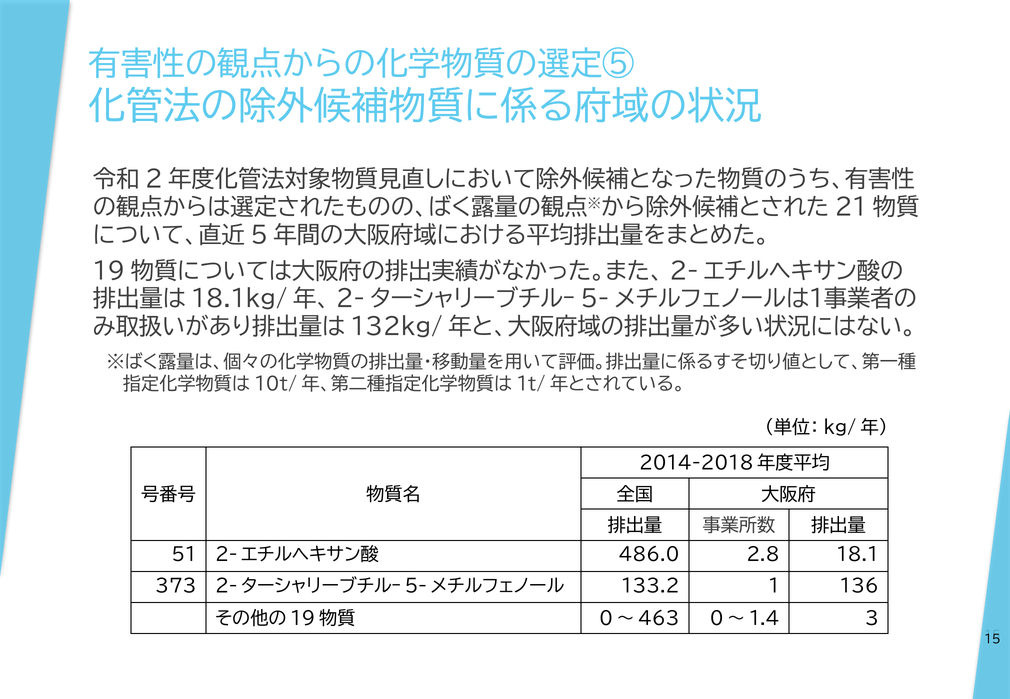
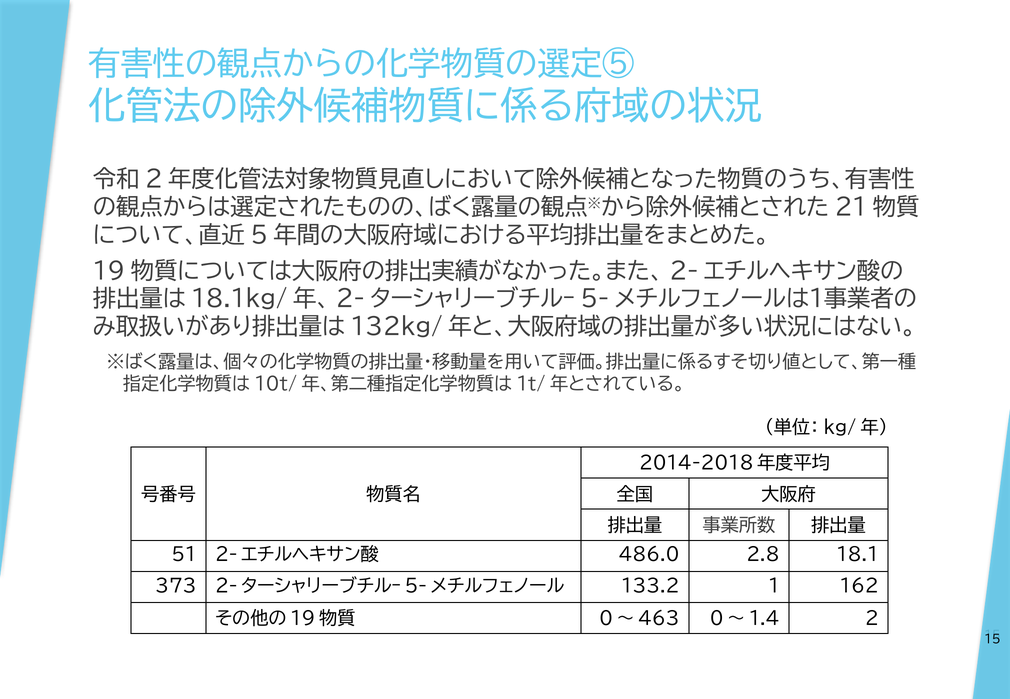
136: 136 -> 162
3: 3 -> 2
